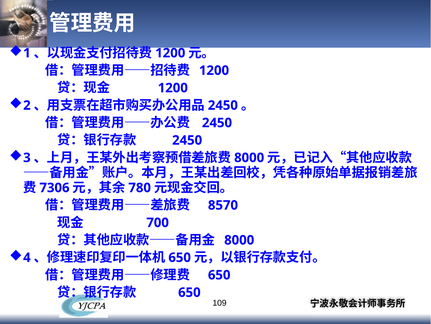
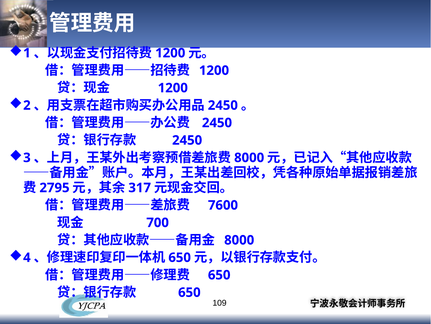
7306: 7306 -> 2795
780: 780 -> 317
8570: 8570 -> 7600
